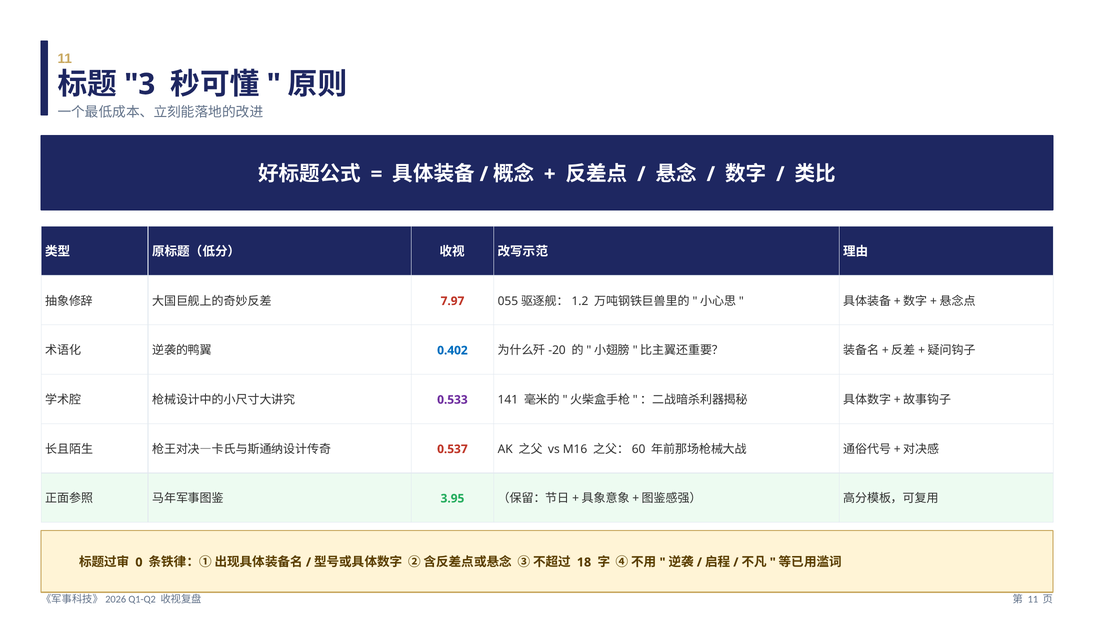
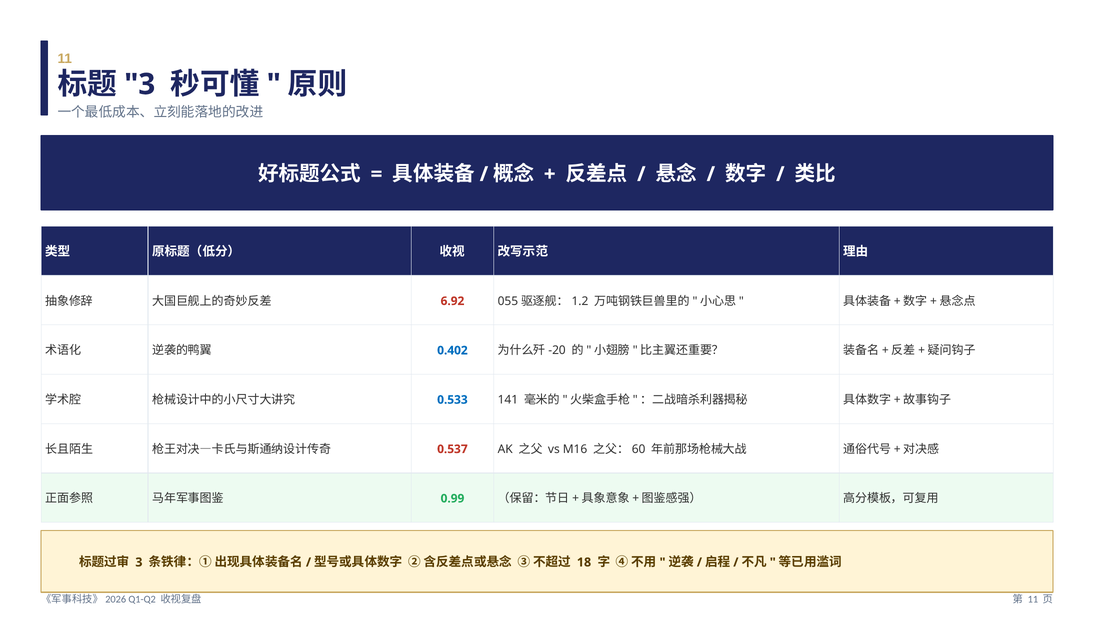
7.97: 7.97 -> 6.92
0.533 colour: purple -> blue
3.95: 3.95 -> 0.99
0 at (139, 562): 0 -> 3
